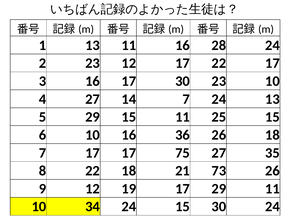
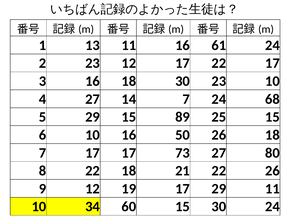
28: 28 -> 61
16 17: 17 -> 18
24 13: 13 -> 68
15 11: 11 -> 89
36: 36 -> 50
75: 75 -> 73
35: 35 -> 80
21 73: 73 -> 22
34 24: 24 -> 60
